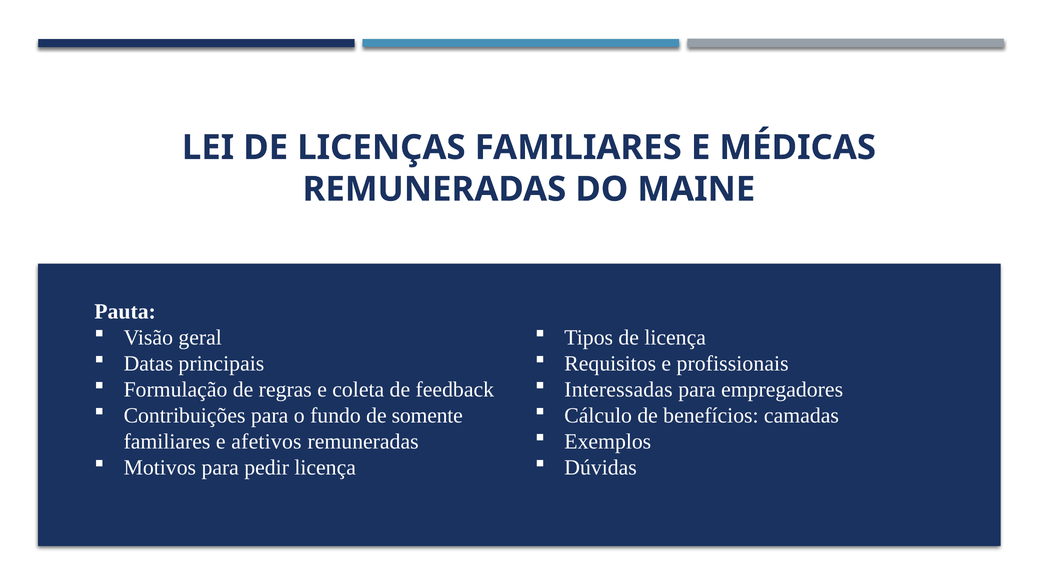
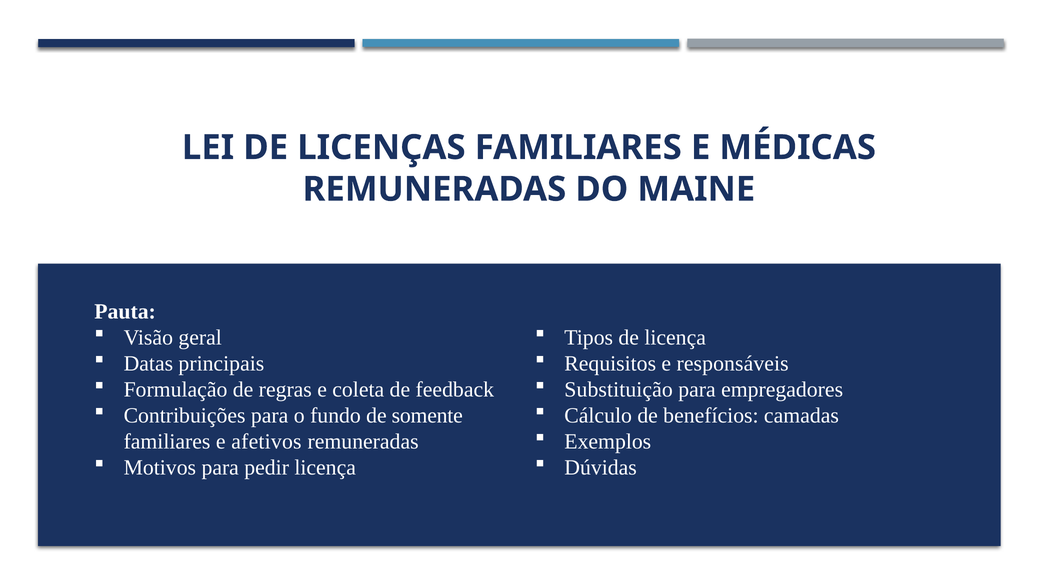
profissionais: profissionais -> responsáveis
Interessadas: Interessadas -> Substituição
